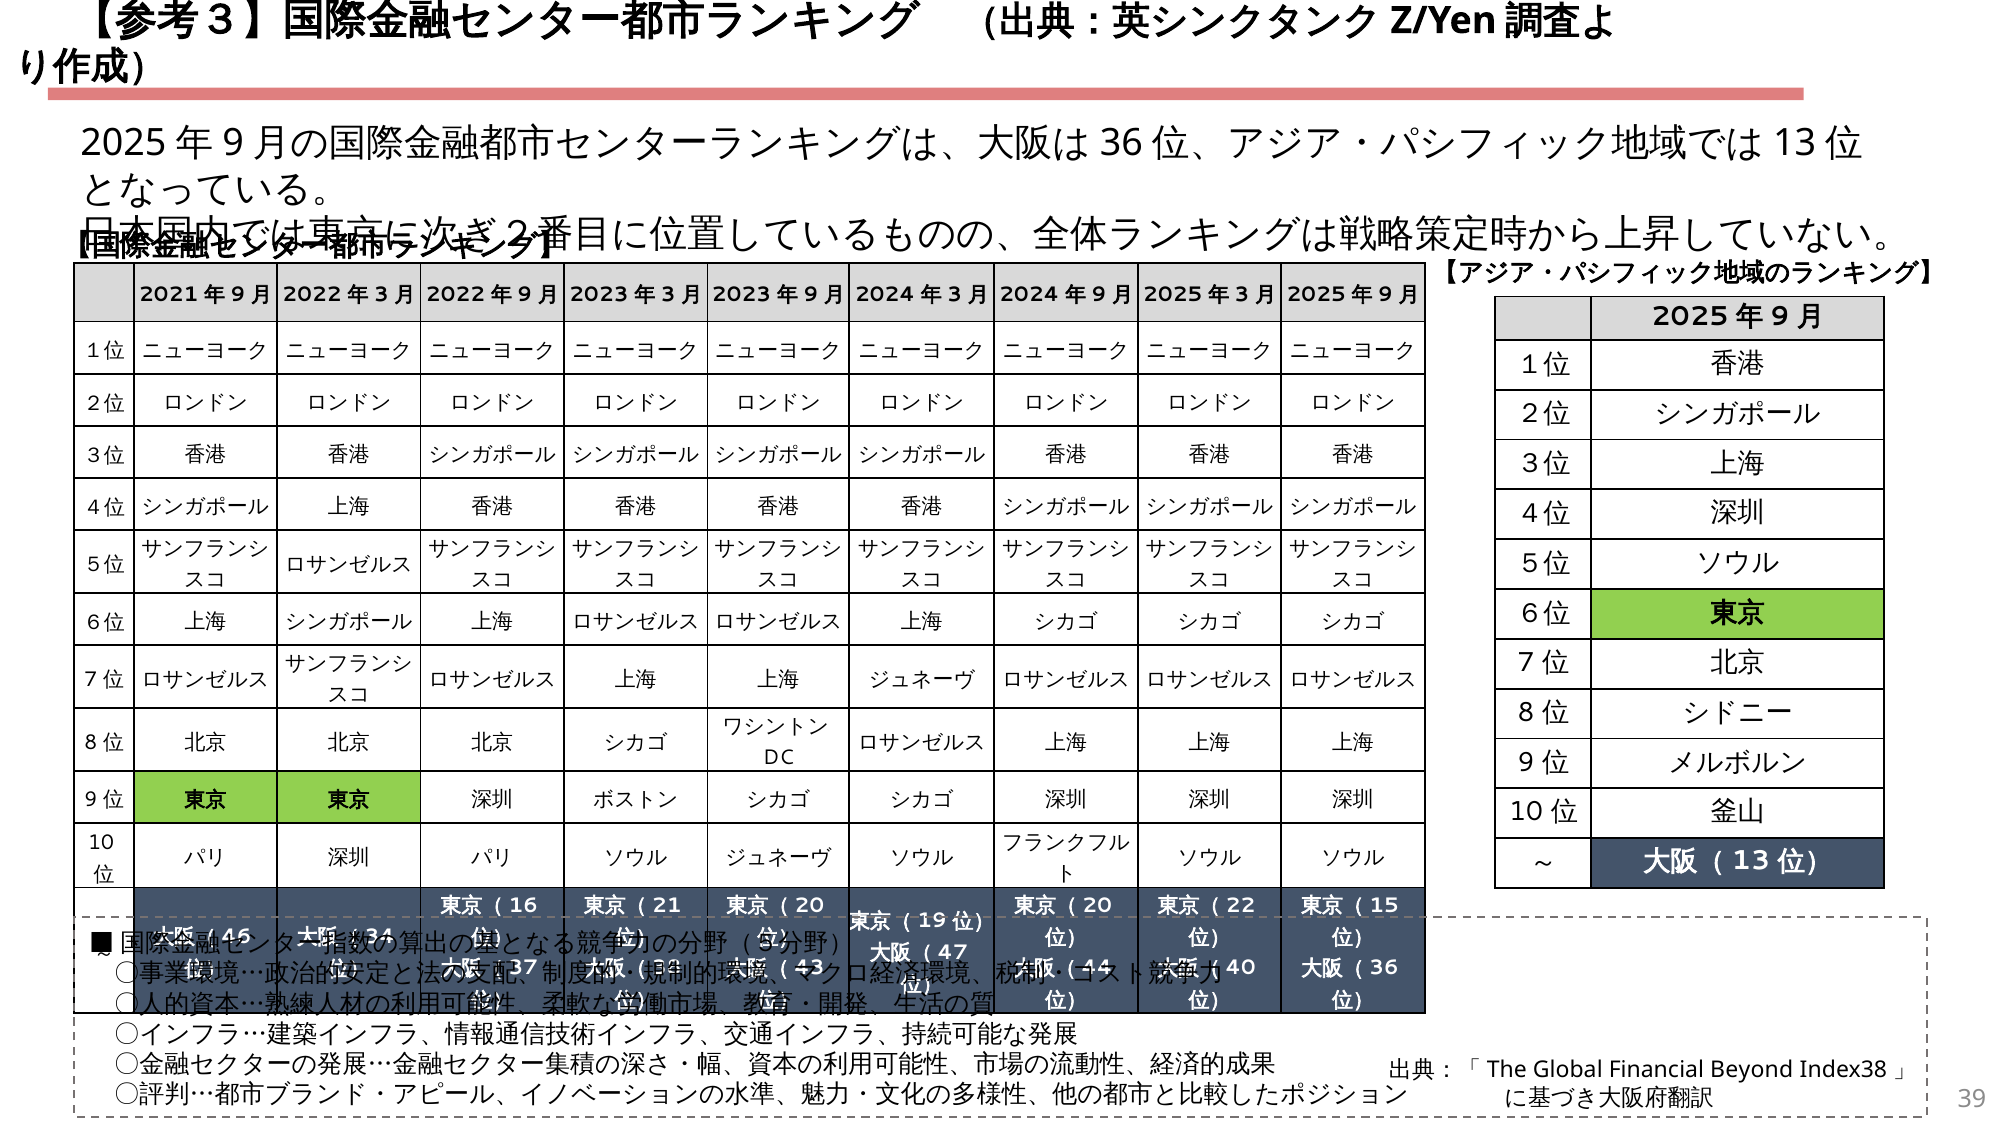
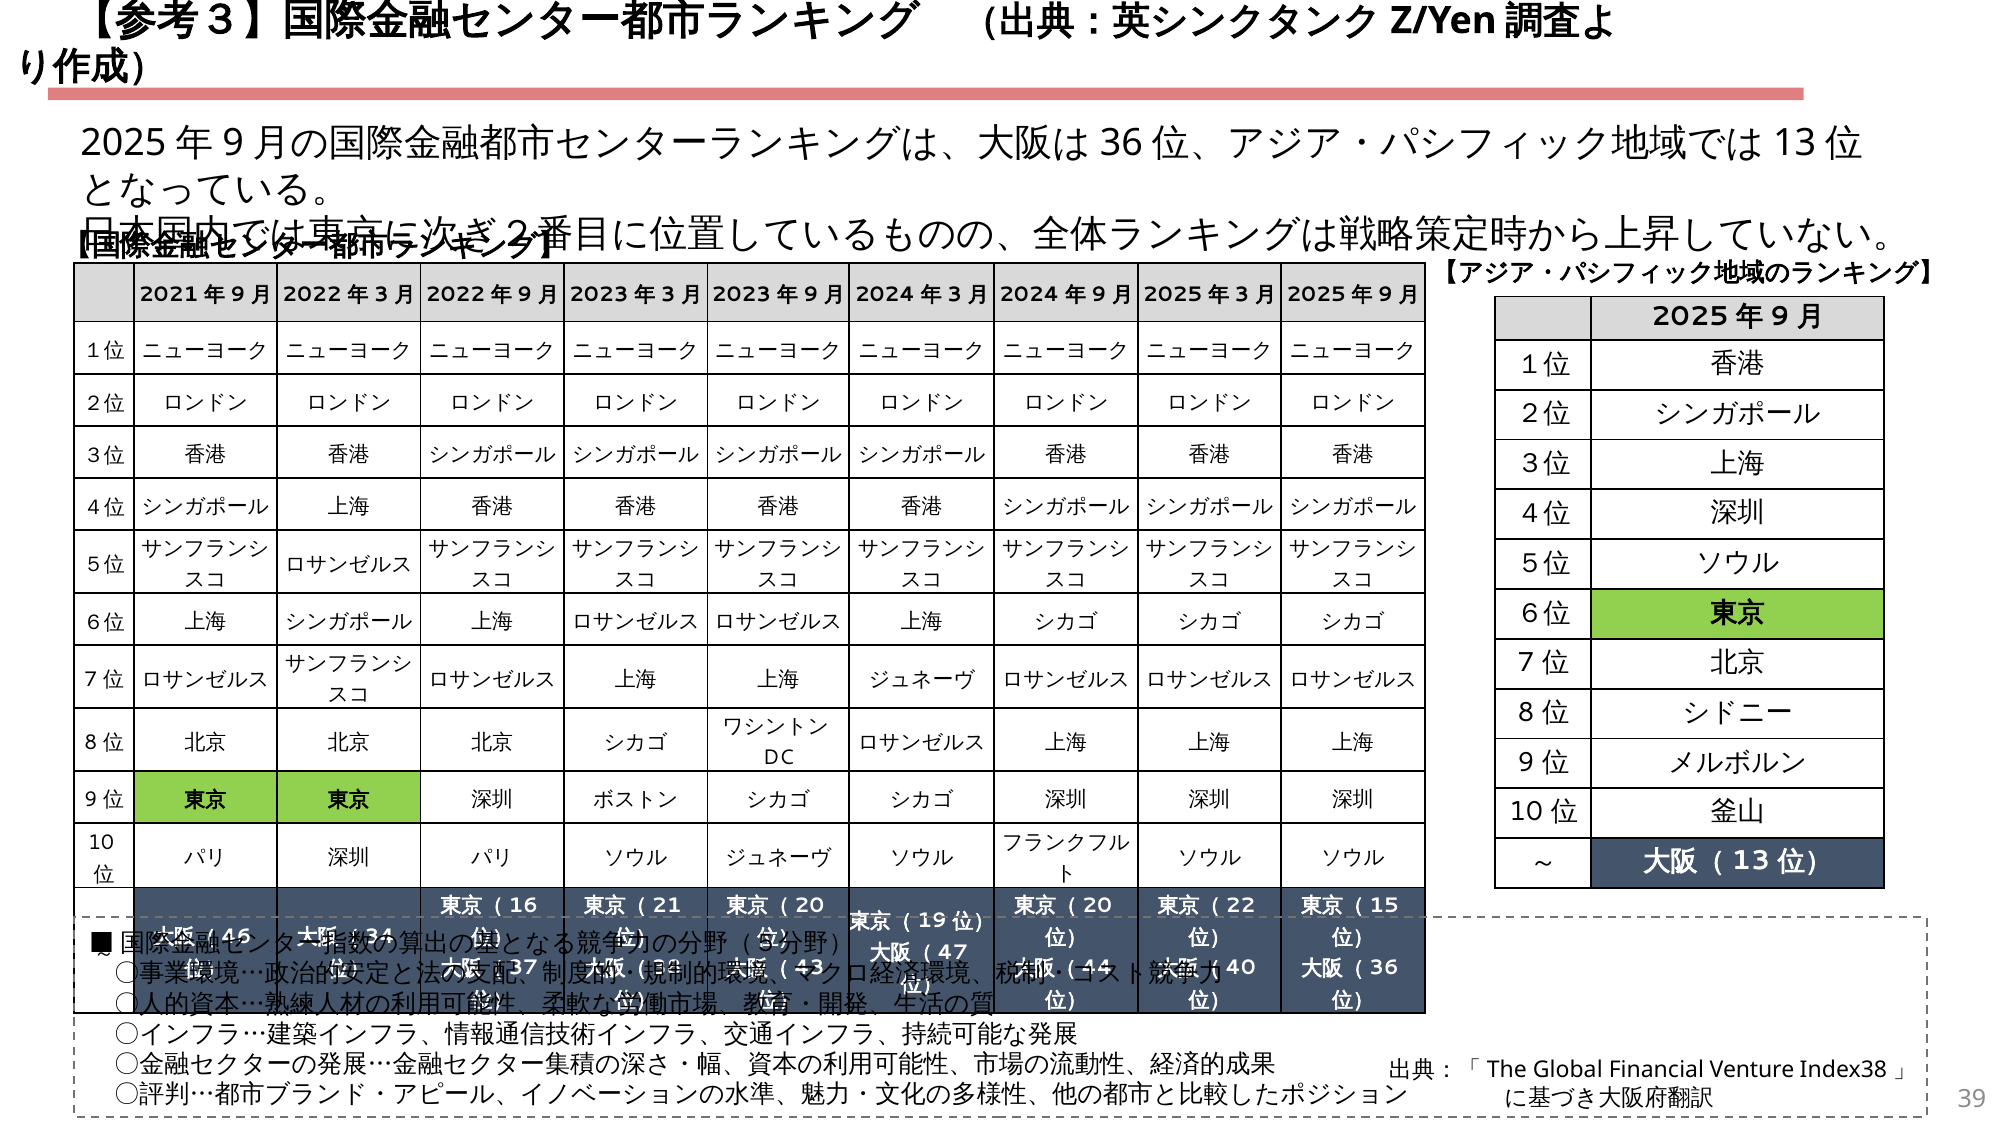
Beyond: Beyond -> Venture
